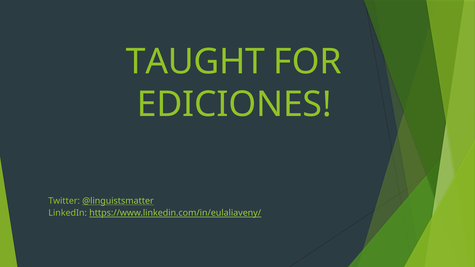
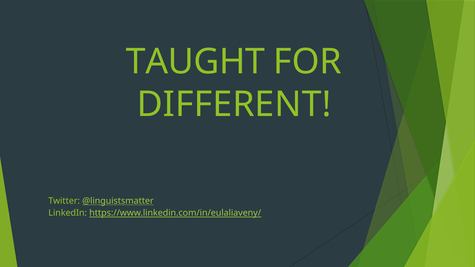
EDICIONES: EDICIONES -> DIFFERENT
